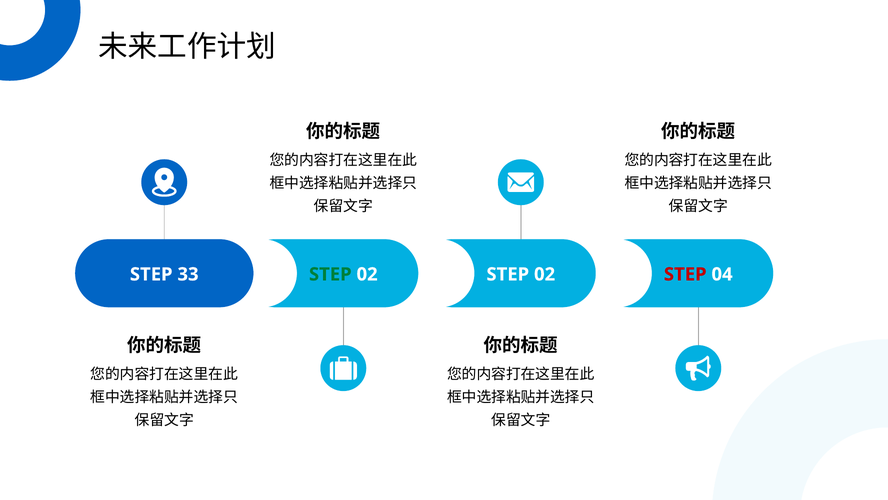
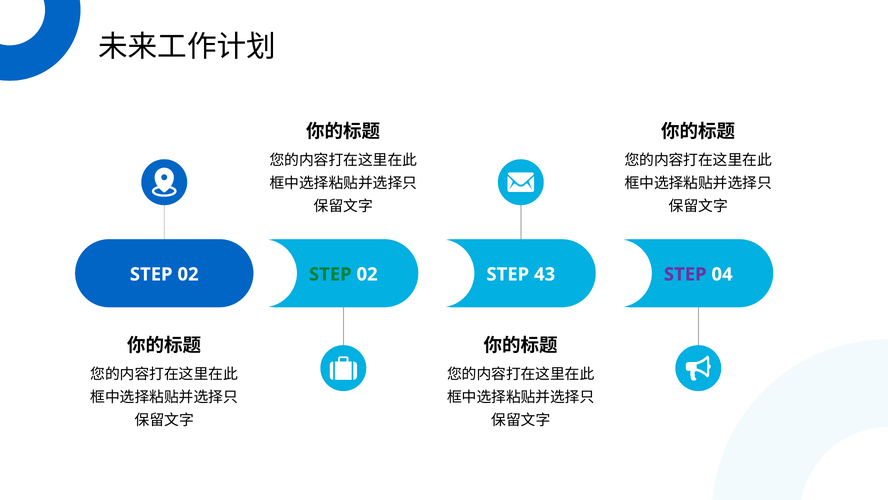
33 at (188, 274): 33 -> 02
02 at (545, 274): 02 -> 43
STEP at (685, 274) colour: red -> purple
